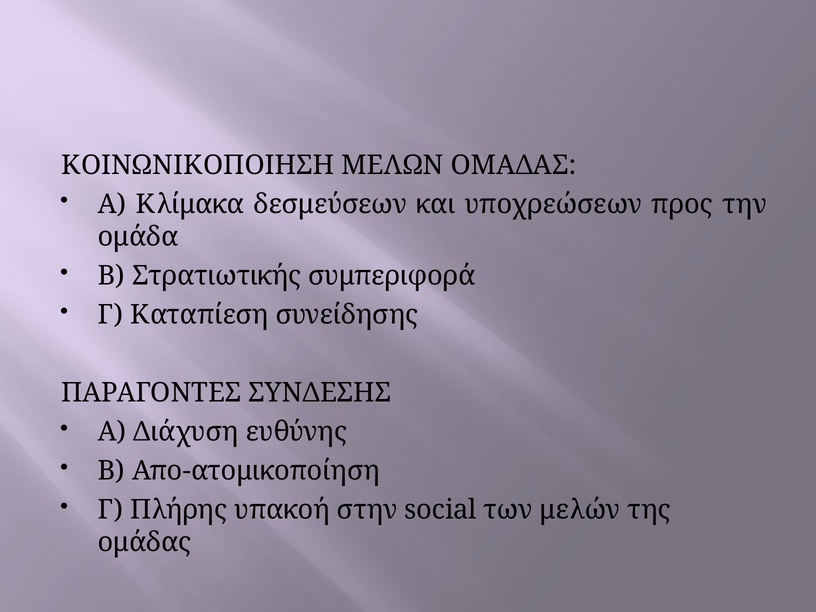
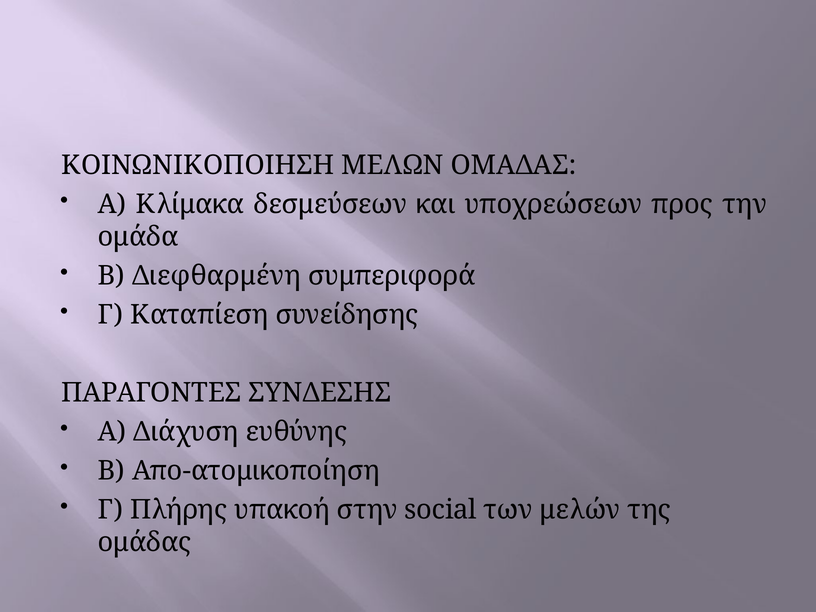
Στρατιωτικής: Στρατιωτικής -> Διεφθαρμένη
